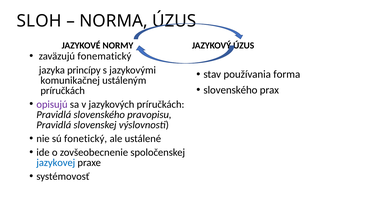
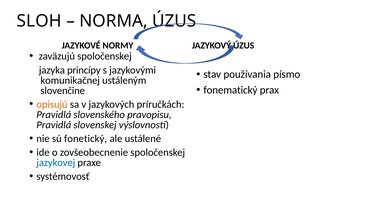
zaväzujú fonematický: fonematický -> spoločenskej
forma: forma -> písmo
slovenského at (230, 90): slovenského -> fonematický
príručkách at (63, 90): príručkách -> slovenčine
opisujú colour: purple -> orange
